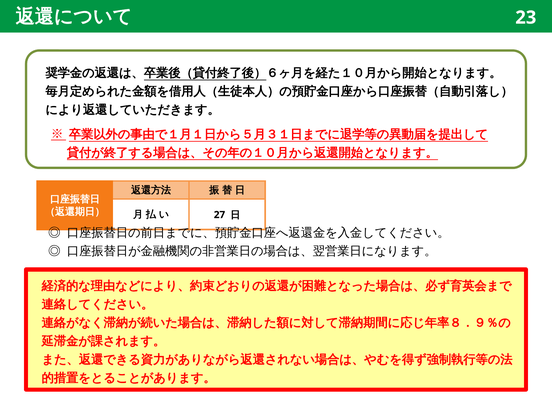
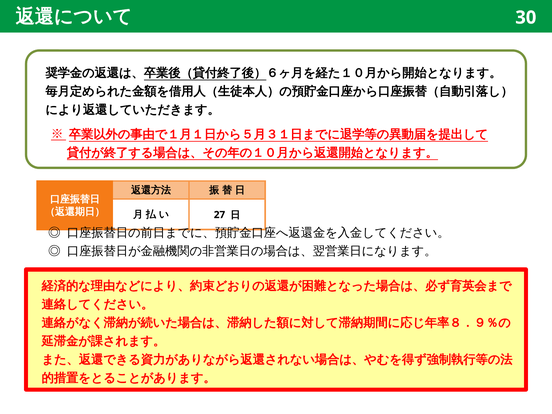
23: 23 -> 30
